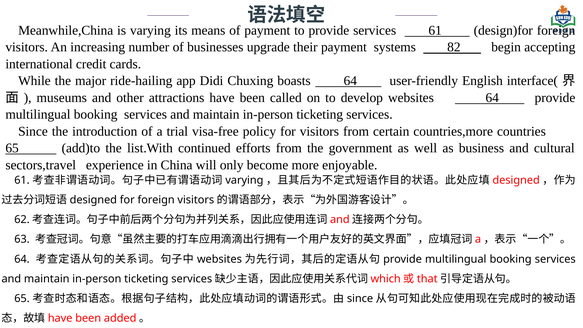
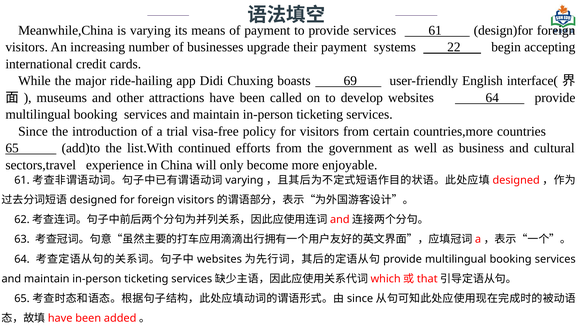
82: 82 -> 22
boasts 64: 64 -> 69
